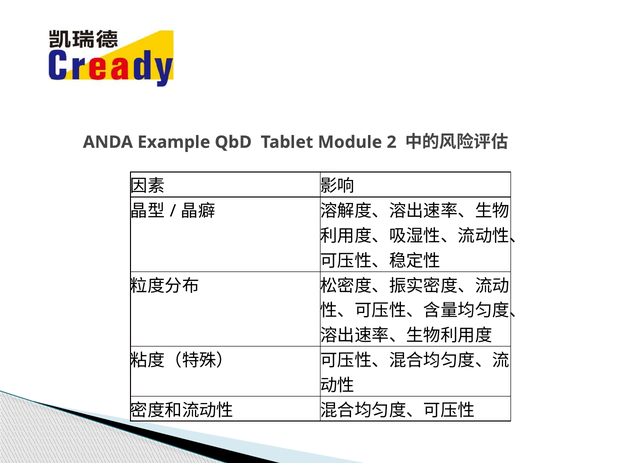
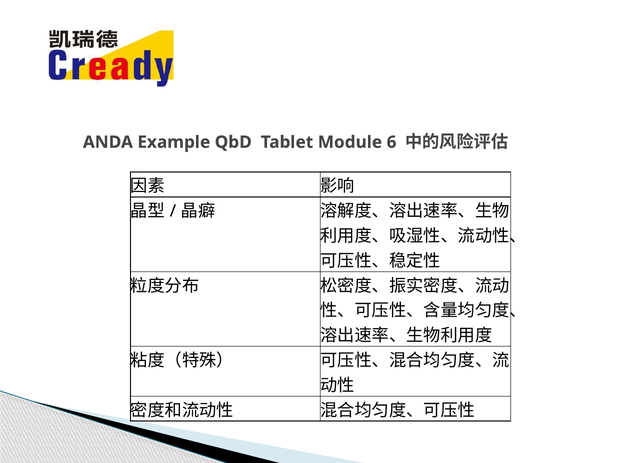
2: 2 -> 6
